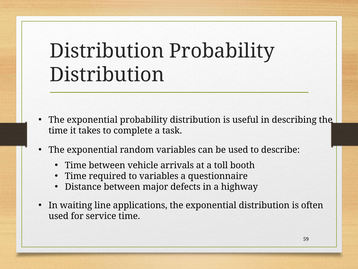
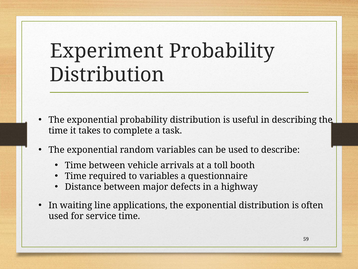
Distribution at (107, 51): Distribution -> Experiment
